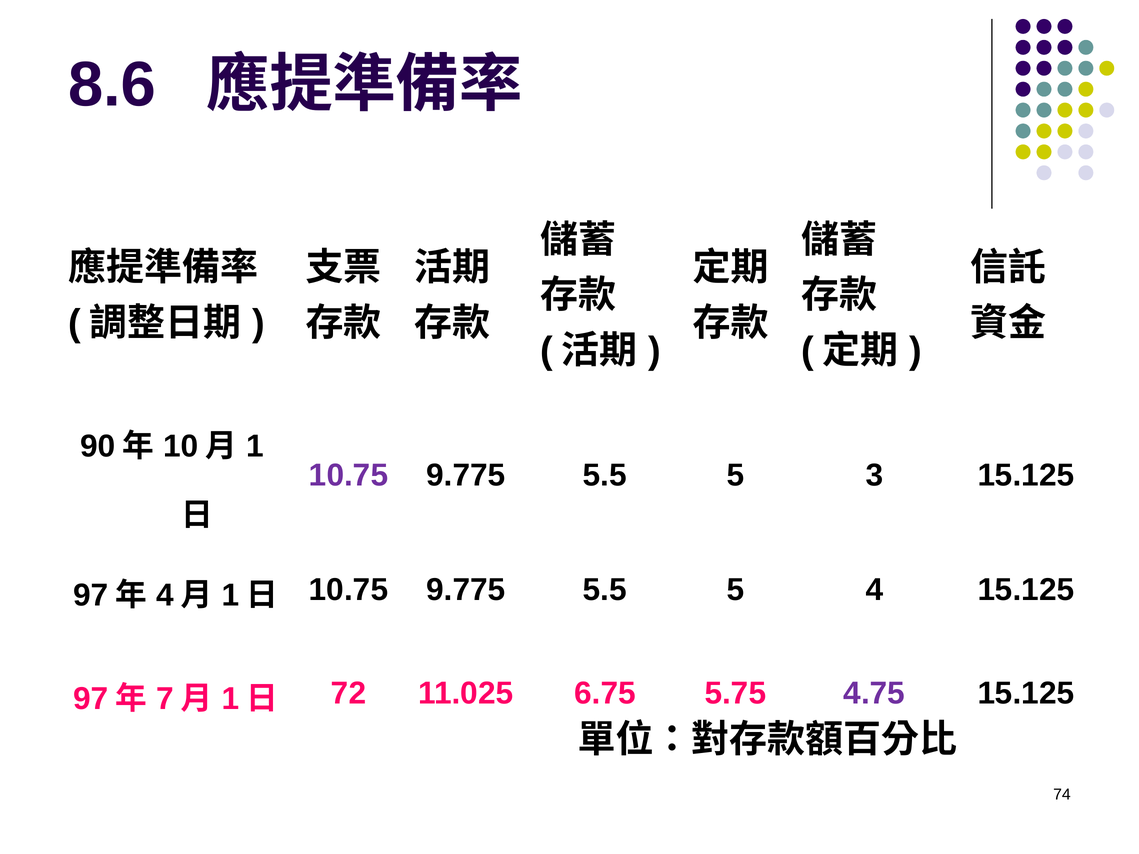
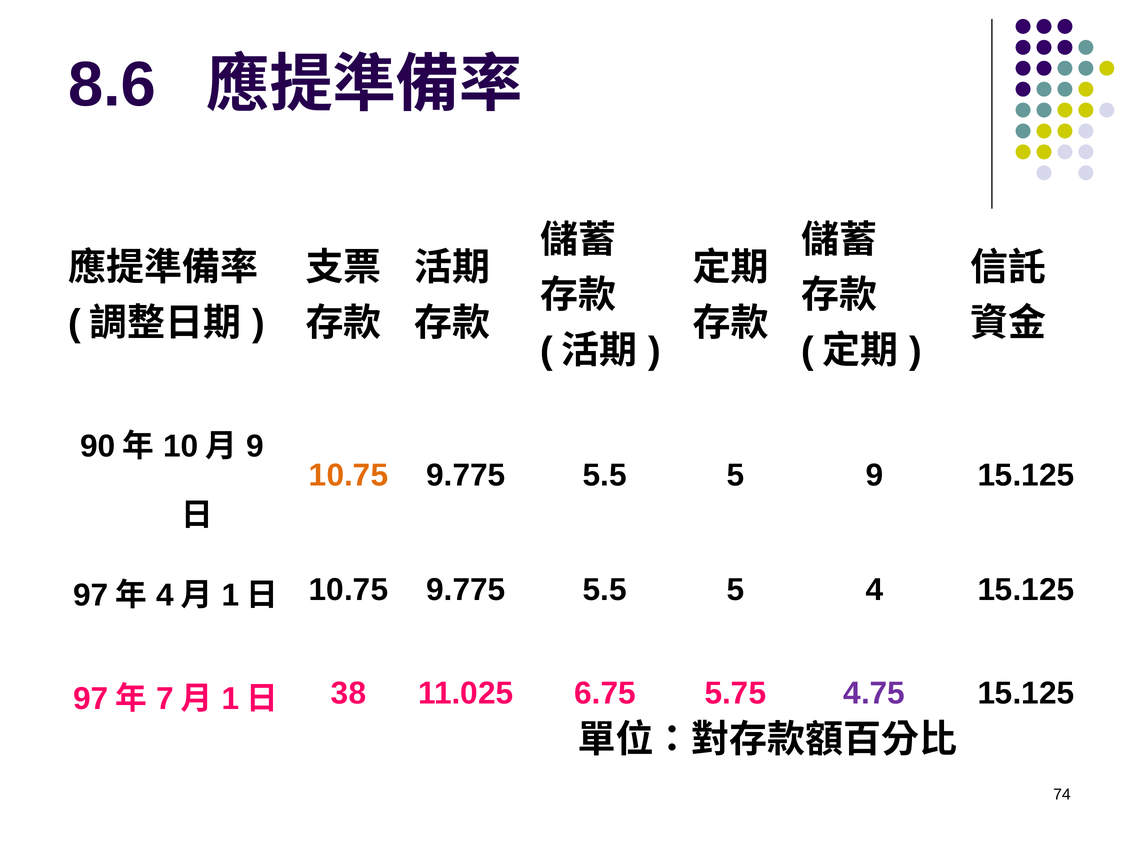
1 at (255, 446): 1 -> 9
10.75 at (349, 475) colour: purple -> orange
5 3: 3 -> 9
72: 72 -> 38
